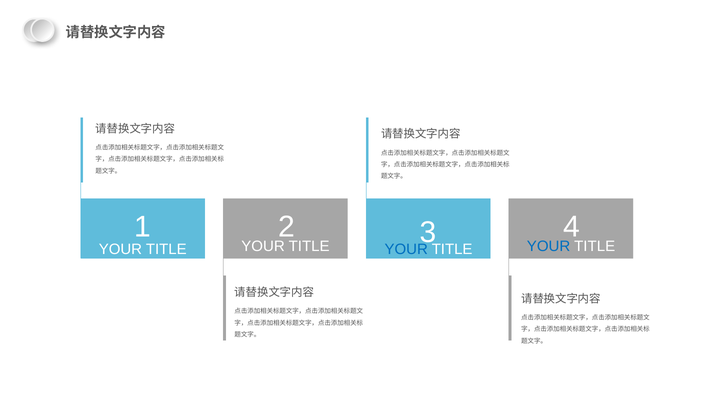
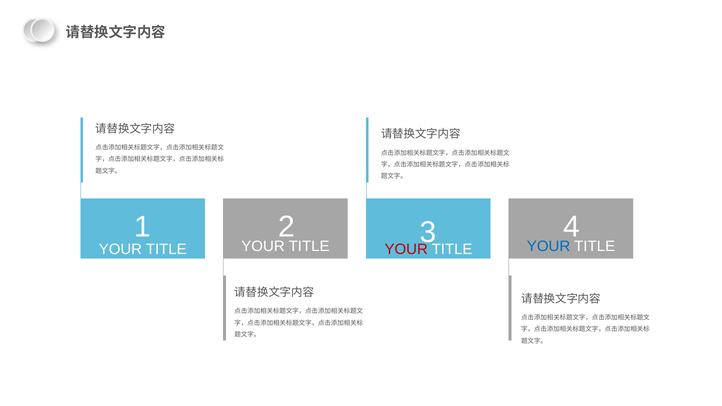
YOUR at (406, 249) colour: blue -> red
